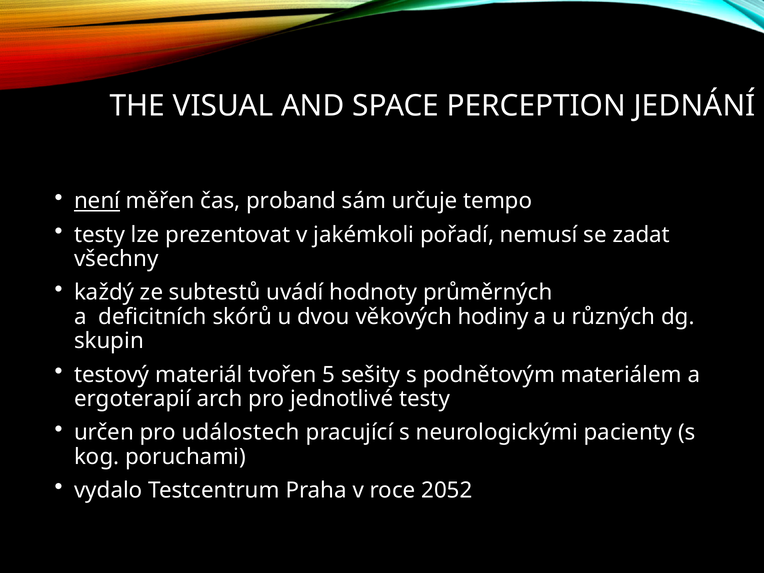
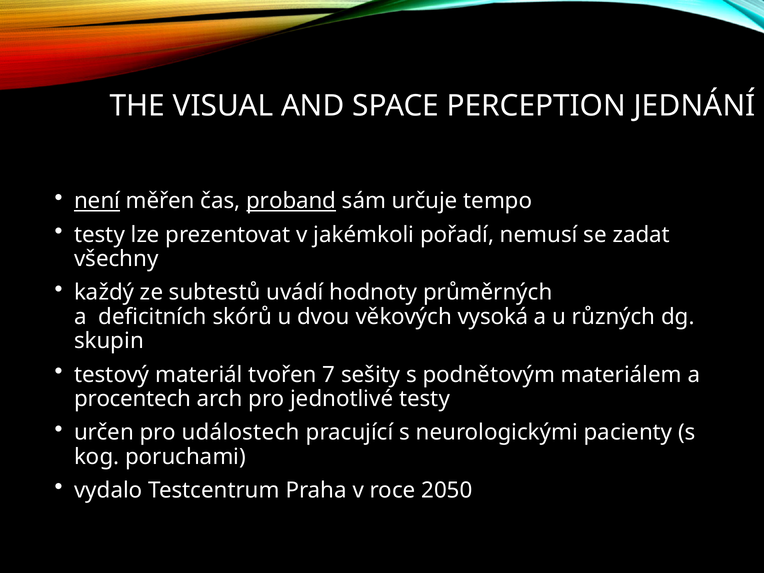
proband underline: none -> present
hodiny: hodiny -> vysoká
5: 5 -> 7
ergoterapií: ergoterapií -> procentech
2052: 2052 -> 2050
